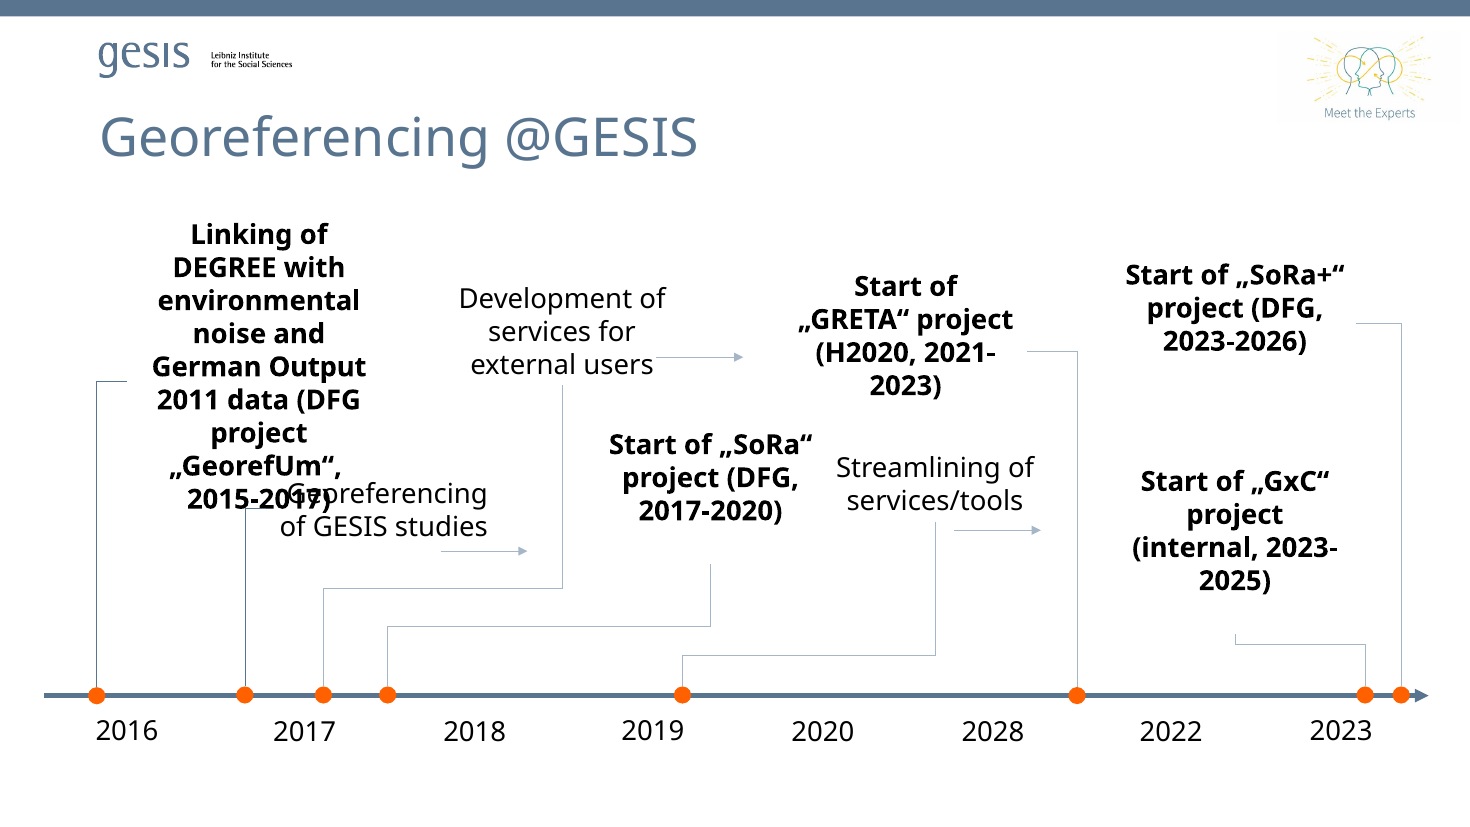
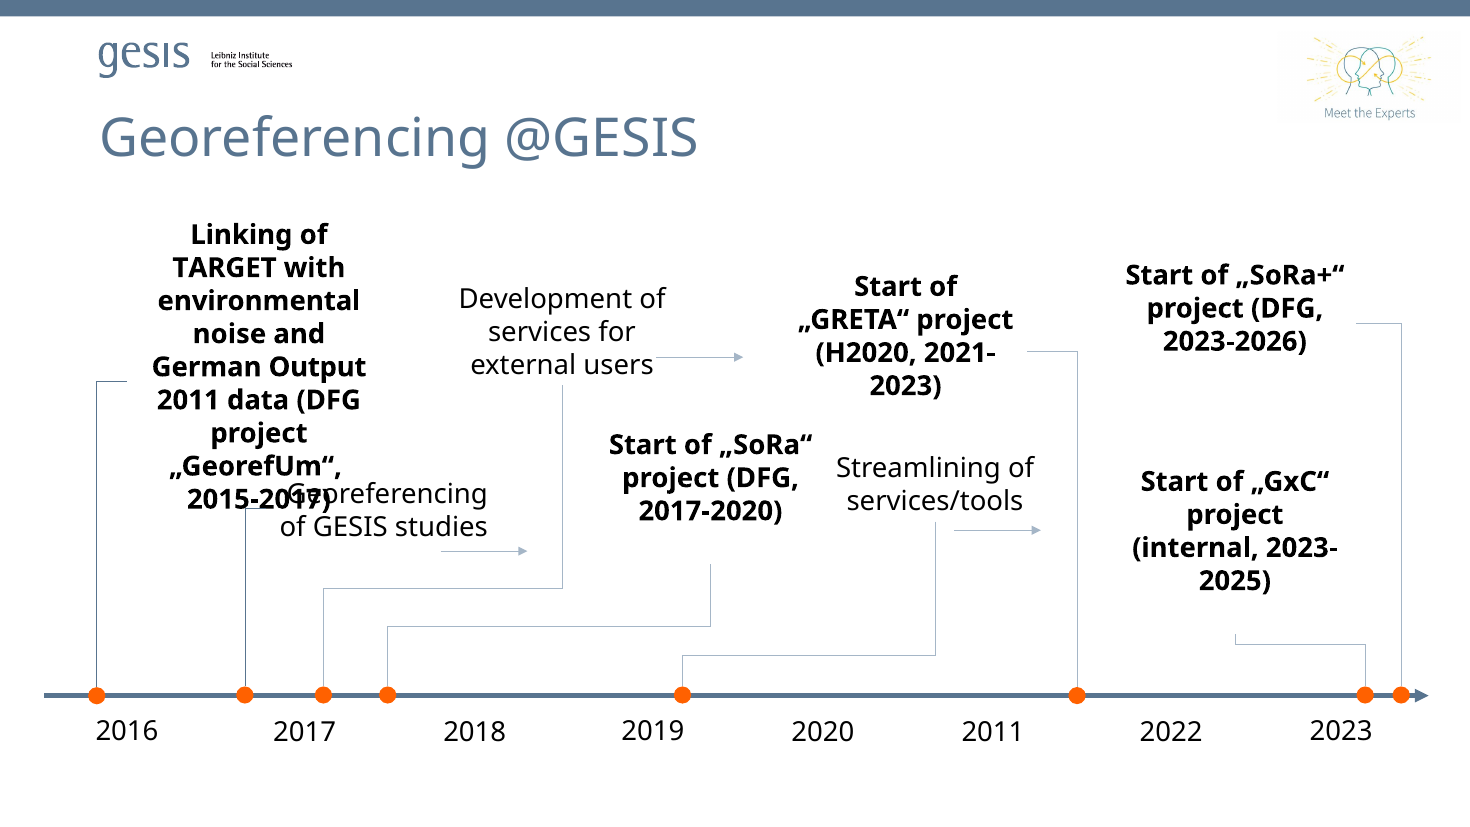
DEGREE: DEGREE -> TARGET
2018 2028: 2028 -> 2011
